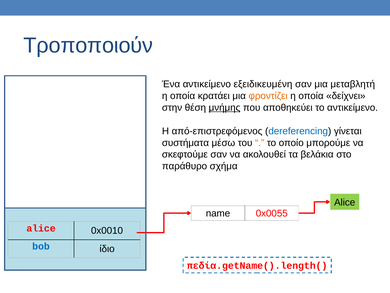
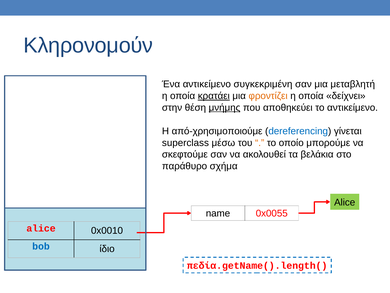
Τροποποιούν: Τροποποιούν -> Κληρονομούν
εξειδικευμένη: εξειδικευμένη -> συγκεκριμένη
κρατάει underline: none -> present
από-επιστρεφόμενος: από-επιστρεφόμενος -> από-χρησιμοποιούμε
συστήματα: συστήματα -> superclass
